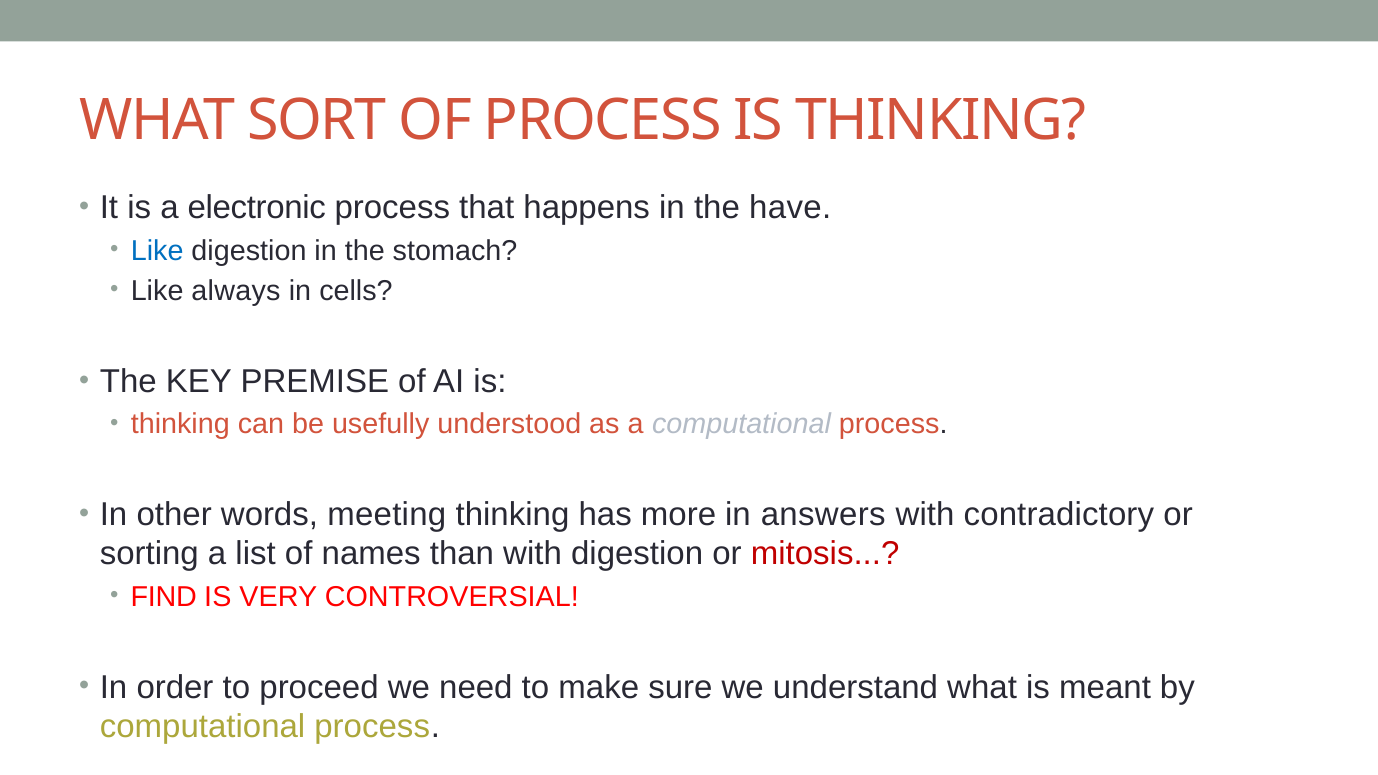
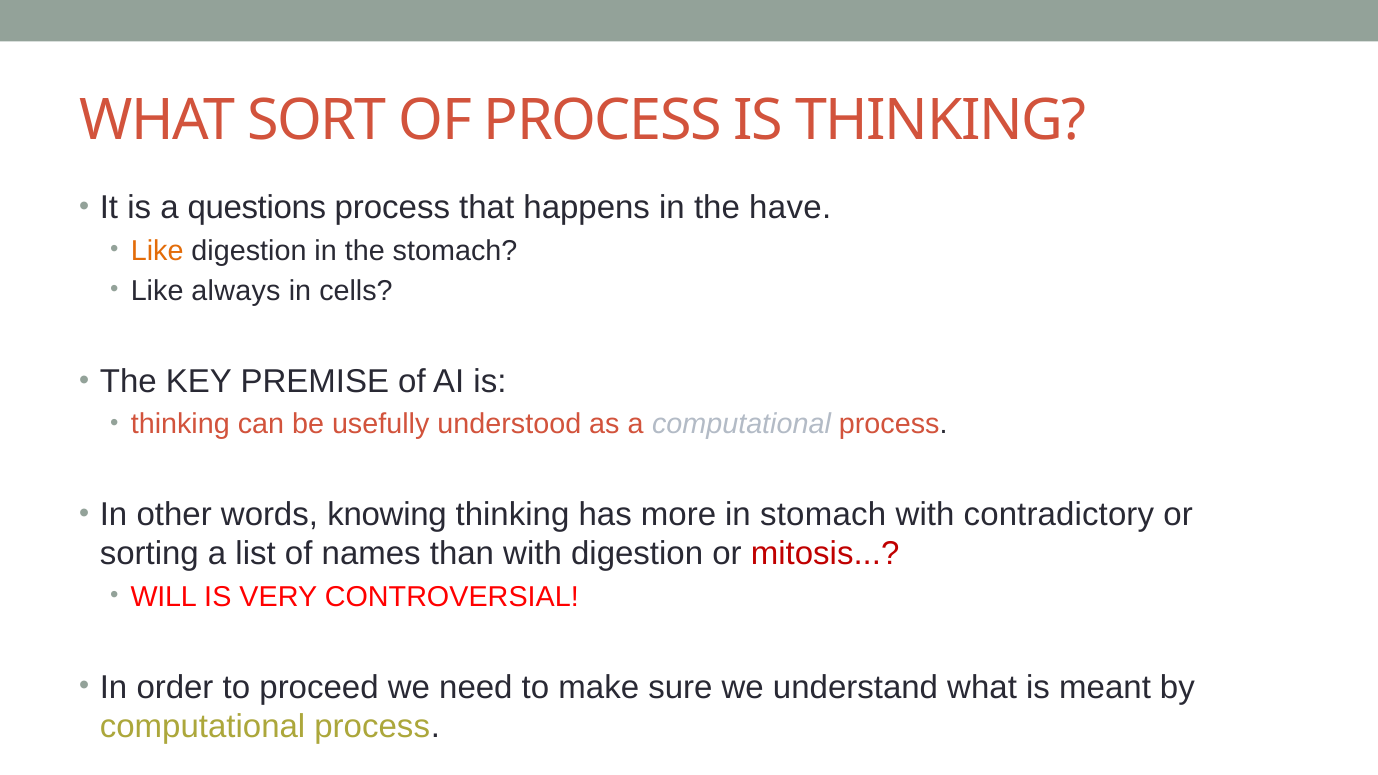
electronic: electronic -> questions
Like at (157, 251) colour: blue -> orange
meeting: meeting -> knowing
in answers: answers -> stomach
FIND: FIND -> WILL
